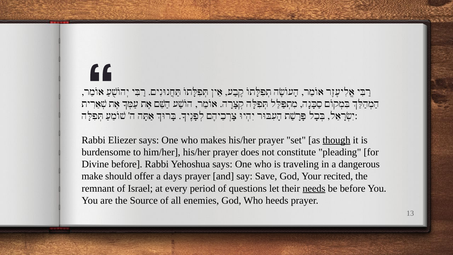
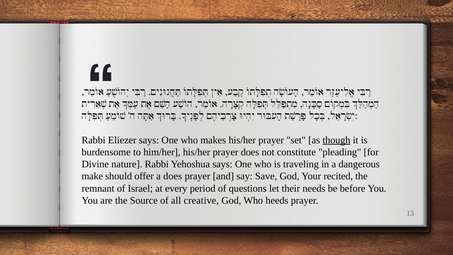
Divine before: before -> nature
a days: days -> does
needs underline: present -> none
enemies: enemies -> creative
